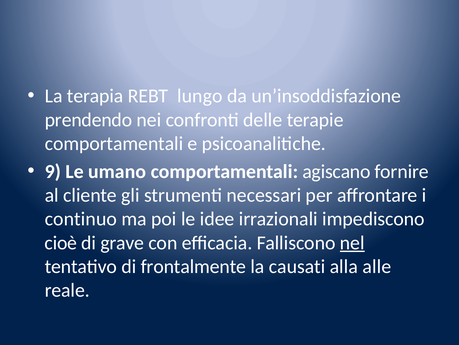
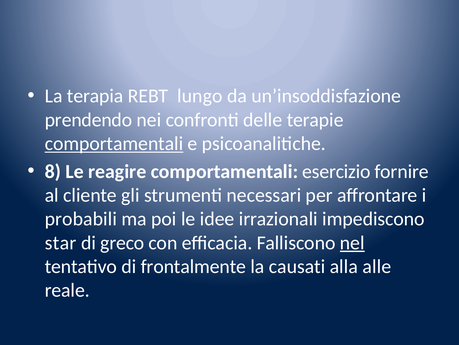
comportamentali at (114, 143) underline: none -> present
9: 9 -> 8
umano: umano -> reagire
agiscano: agiscano -> esercizio
continuo: continuo -> probabili
cioè: cioè -> star
grave: grave -> greco
